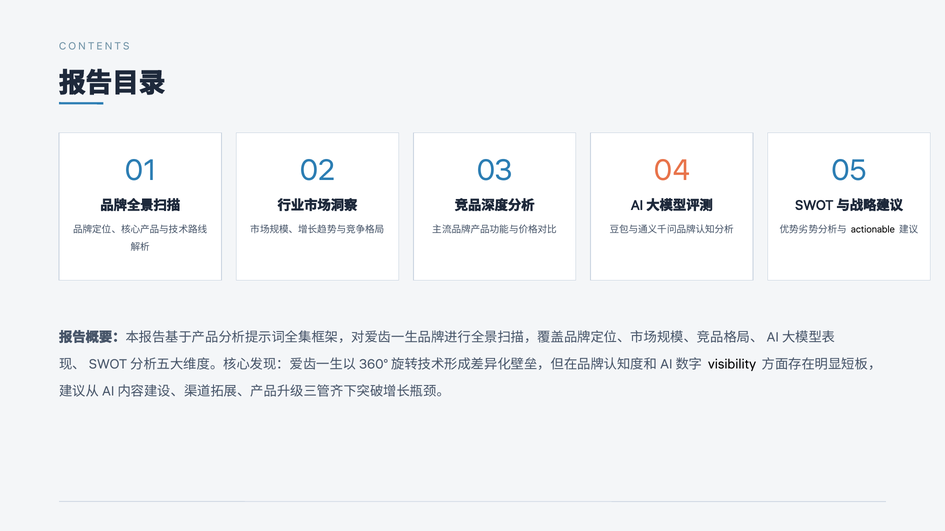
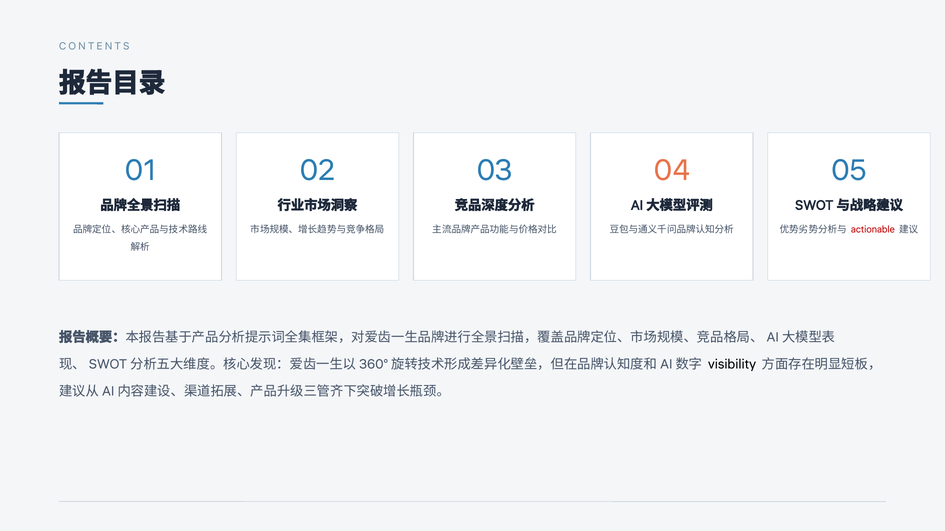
actionable colour: black -> red
